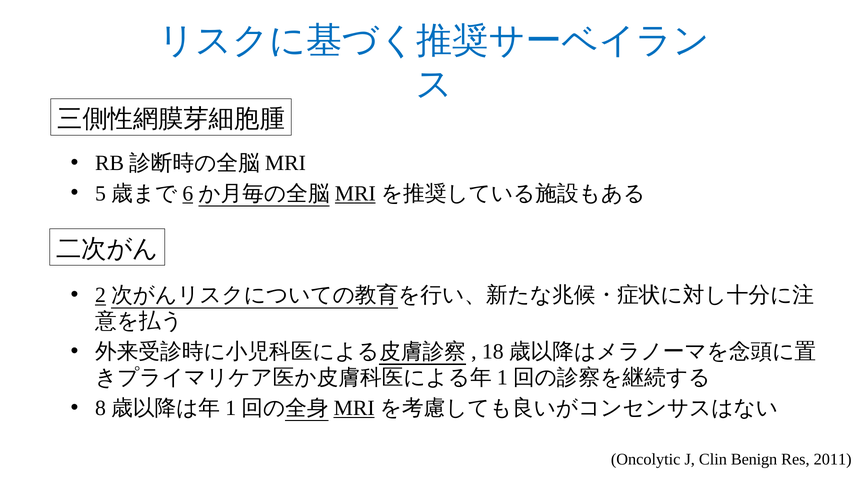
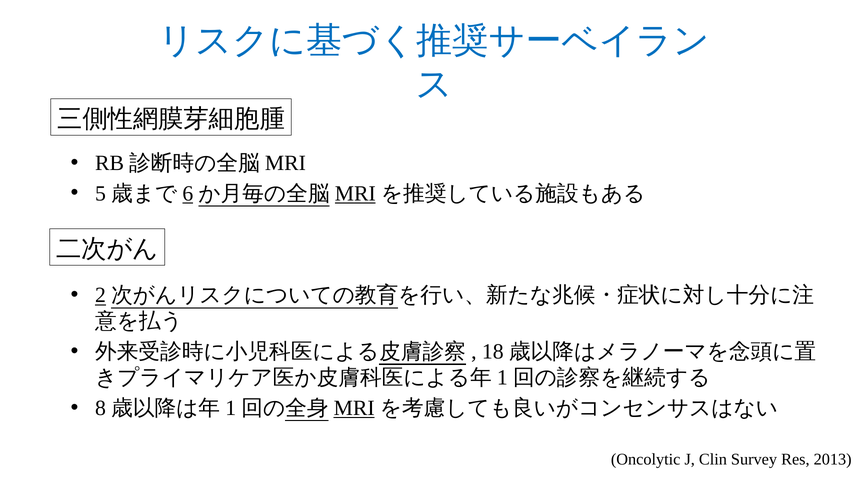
Benign: Benign -> Survey
2011: 2011 -> 2013
